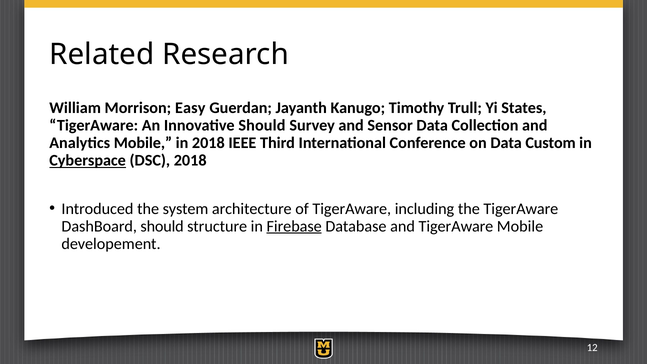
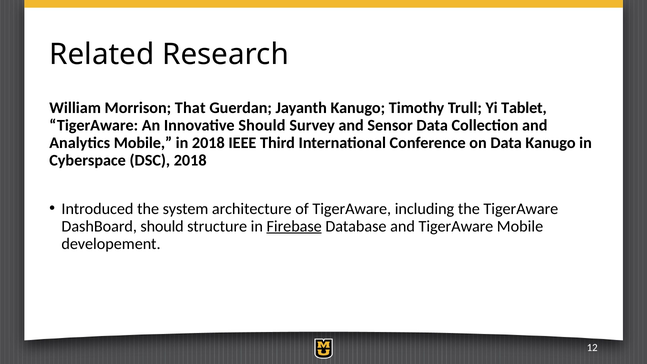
Easy: Easy -> That
States: States -> Tablet
Data Custom: Custom -> Kanugo
Cyberspace underline: present -> none
